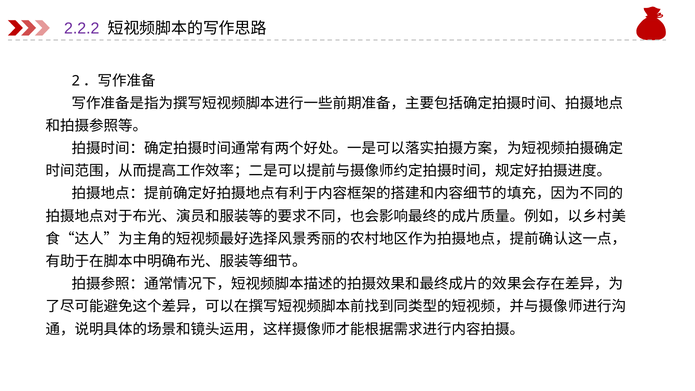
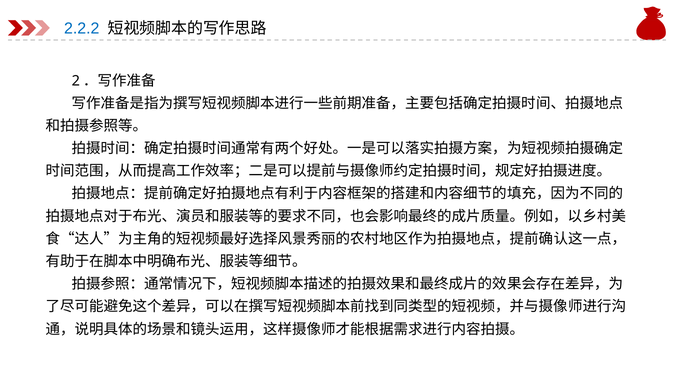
2.2.2 colour: purple -> blue
